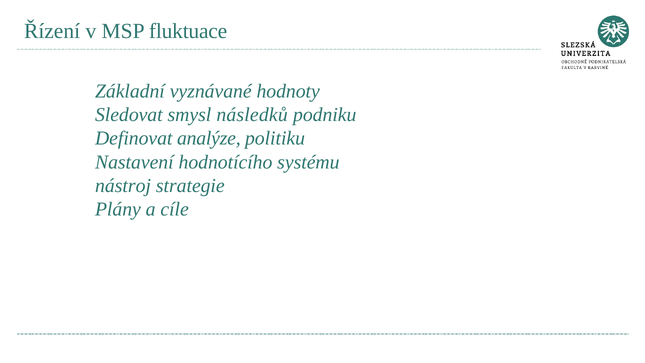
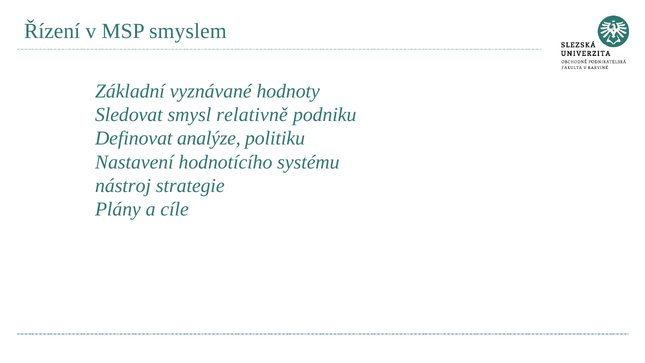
fluktuace: fluktuace -> smyslem
následků: následků -> relativně
